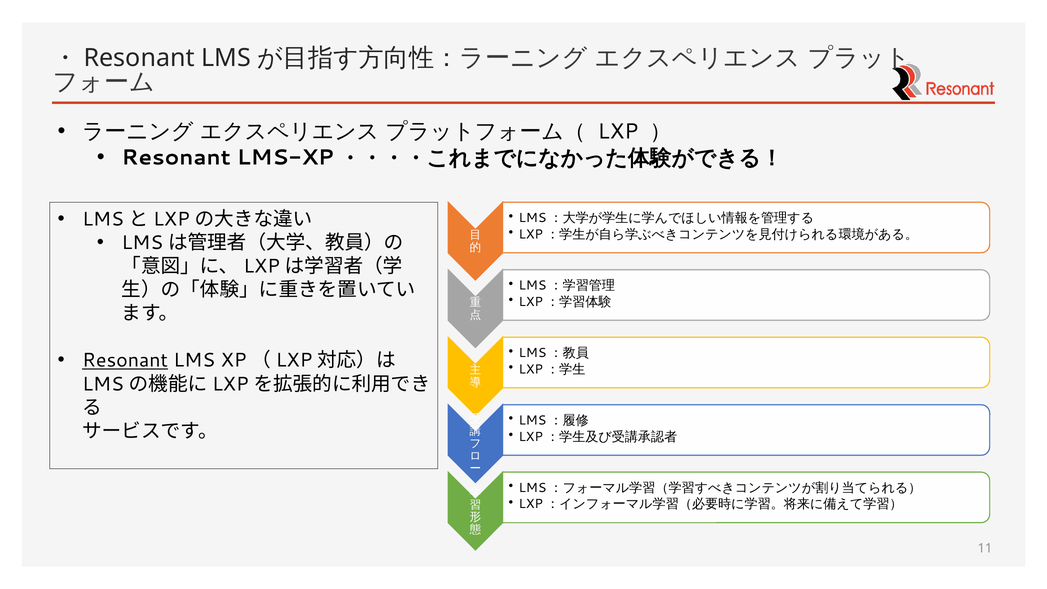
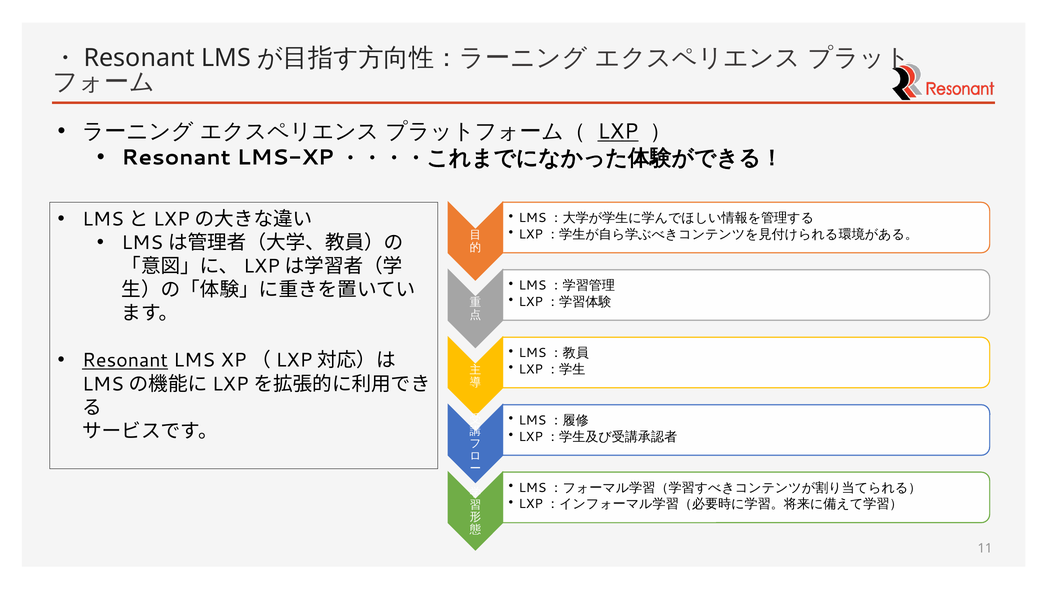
LXP underline: none -> present
